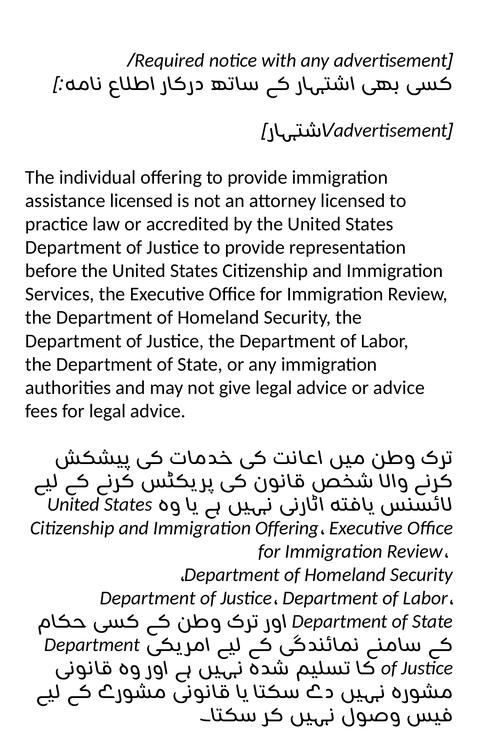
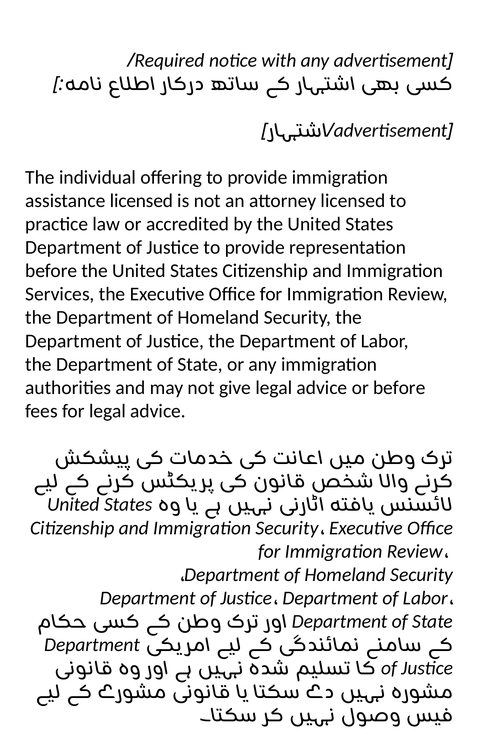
or advice: advice -> before
Immigration Offering: Offering -> Security
